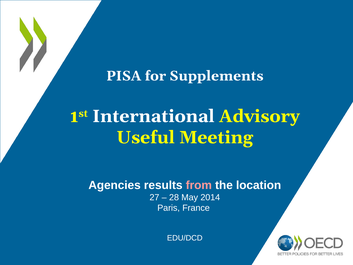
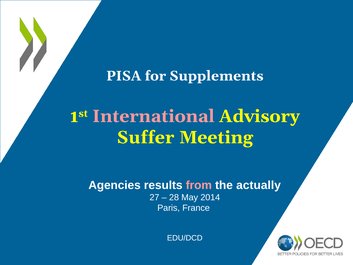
International colour: white -> pink
Useful: Useful -> Suffer
location: location -> actually
